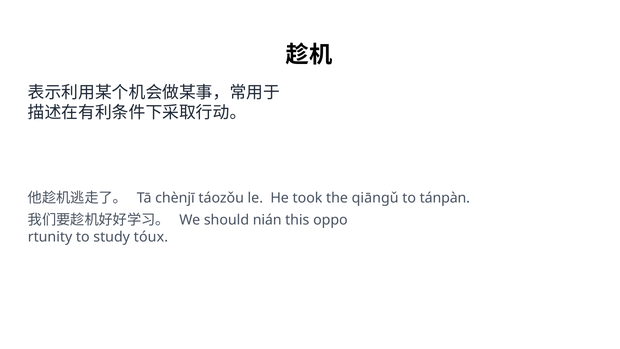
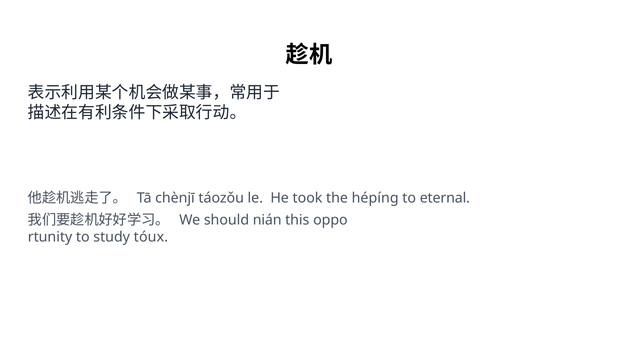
qiāngǔ: qiāngǔ -> hépíng
tánpàn: tánpàn -> eternal
